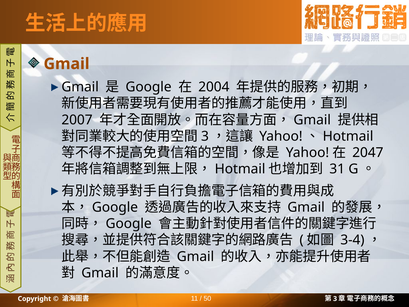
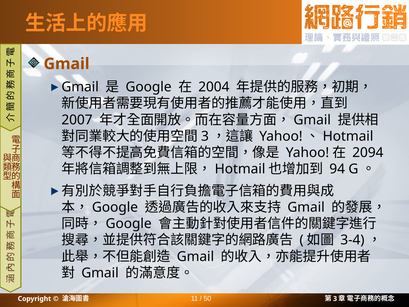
2047: 2047 -> 2094
31: 31 -> 94
